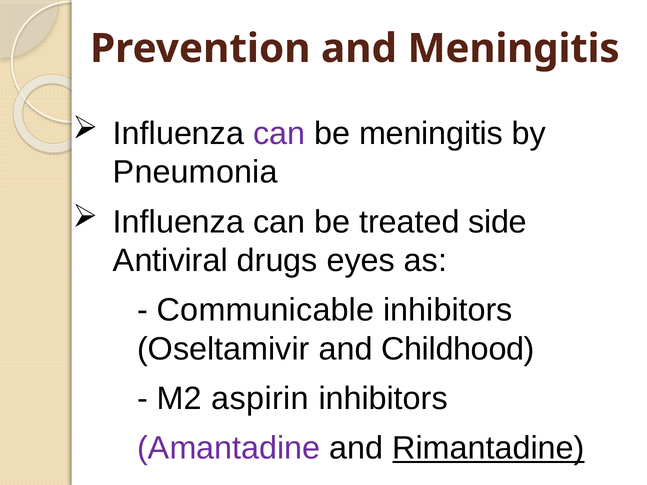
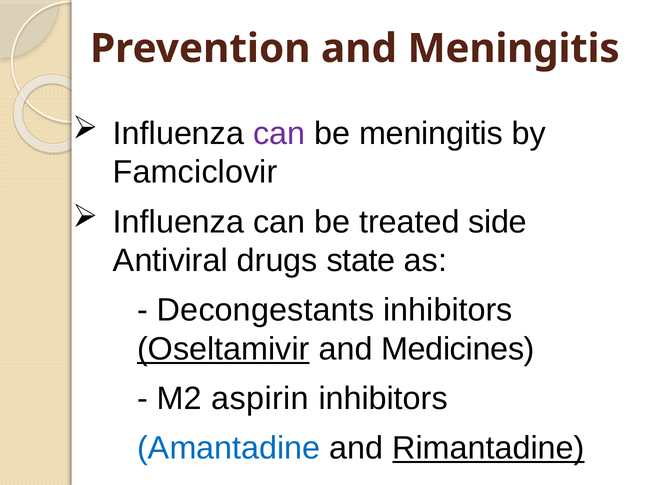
Pneumonia: Pneumonia -> Famciclovir
eyes: eyes -> state
Communicable: Communicable -> Decongestants
Oseltamivir underline: none -> present
Childhood: Childhood -> Medicines
Amantadine colour: purple -> blue
